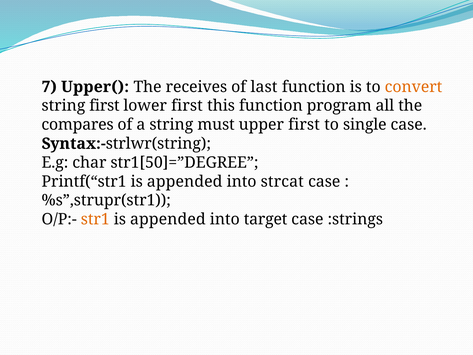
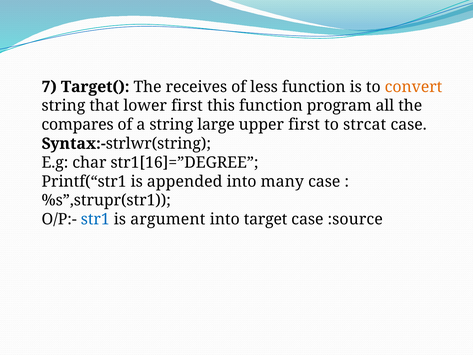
Upper(: Upper( -> Target(
last: last -> less
string first: first -> that
must: must -> large
single: single -> strcat
str1[50]=”DEGREE: str1[50]=”DEGREE -> str1[16]=”DEGREE
strcat: strcat -> many
str1 colour: orange -> blue
appended at (168, 219): appended -> argument
:strings: :strings -> :source
